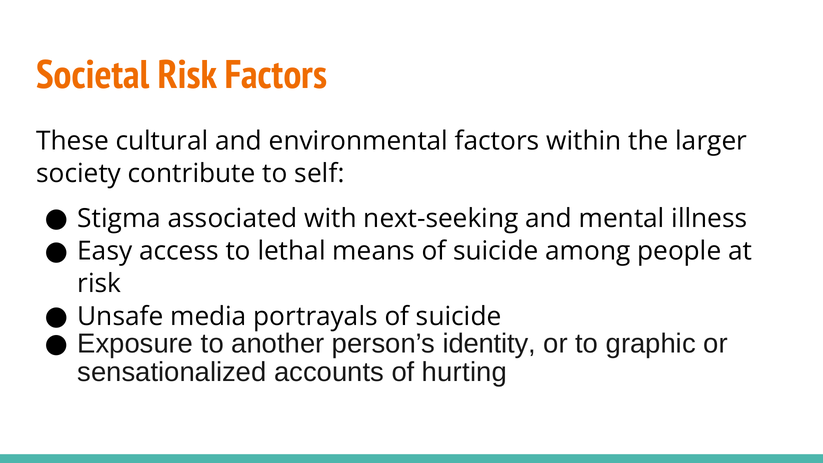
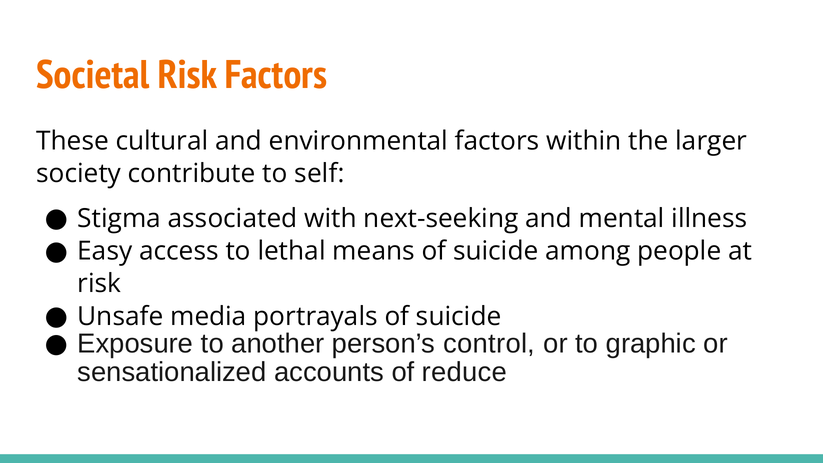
identity: identity -> control
hurting: hurting -> reduce
